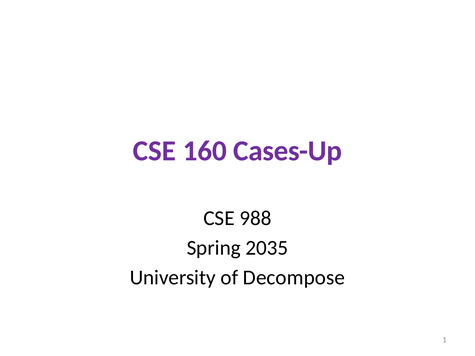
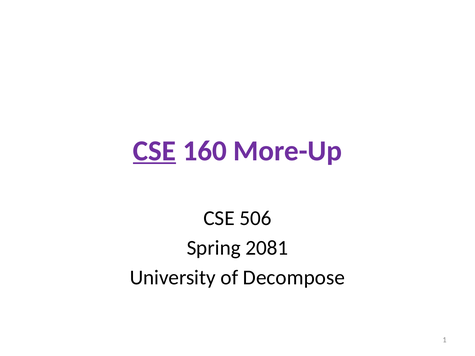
CSE at (155, 151) underline: none -> present
Cases-Up: Cases-Up -> More-Up
988: 988 -> 506
2035: 2035 -> 2081
